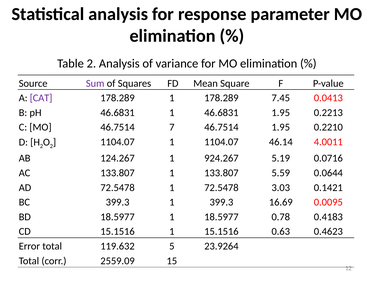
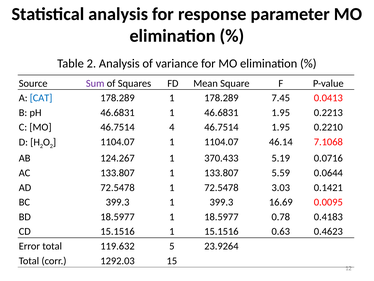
CAT colour: purple -> blue
7: 7 -> 4
4.0011: 4.0011 -> 7.1068
924.267: 924.267 -> 370.433
2559.09: 2559.09 -> 1292.03
